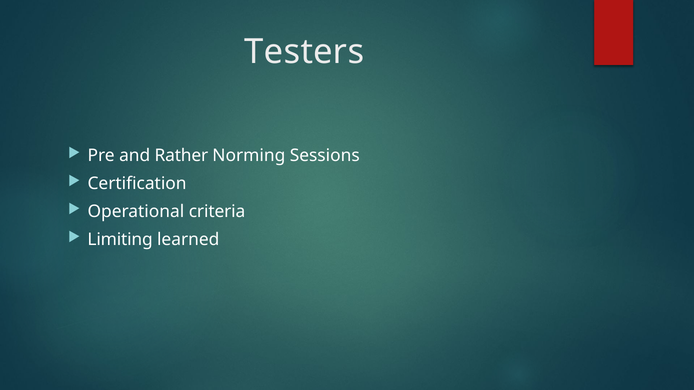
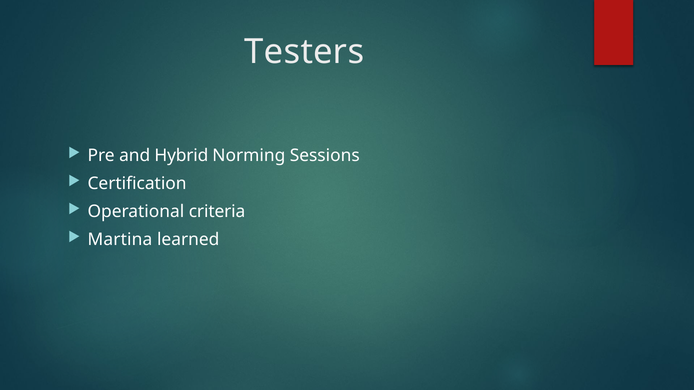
Rather: Rather -> Hybrid
Limiting: Limiting -> Martina
